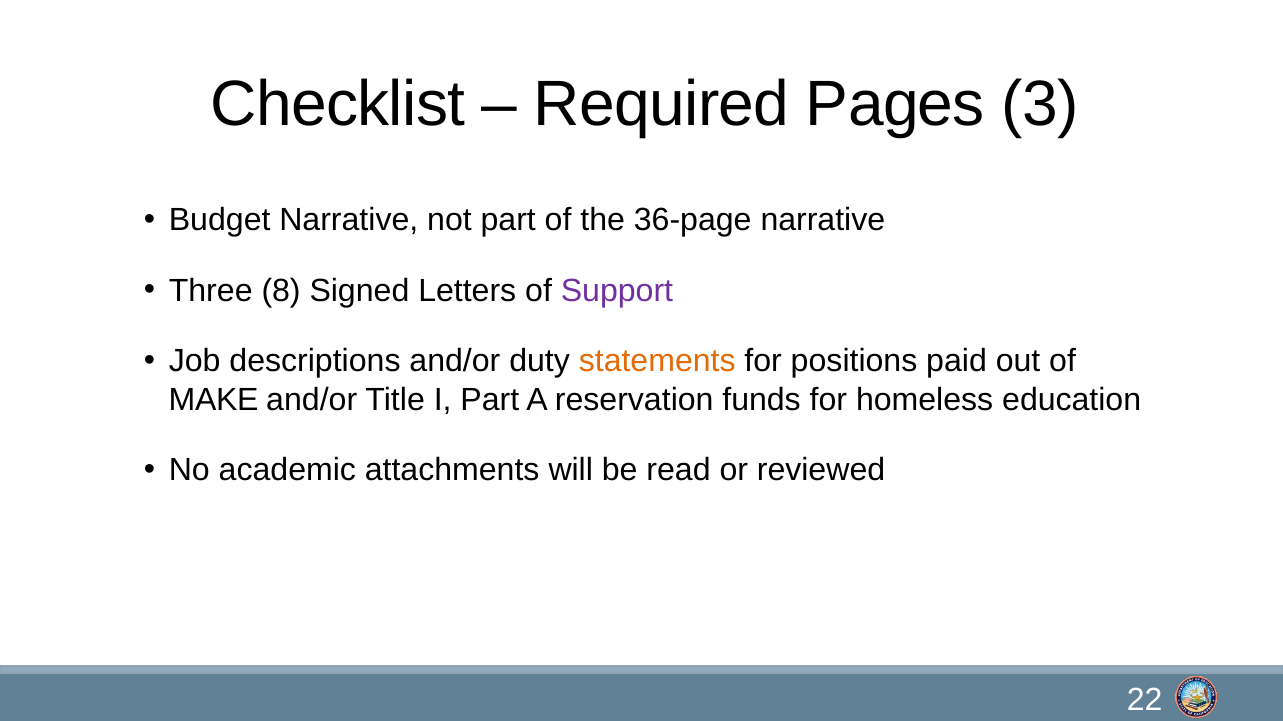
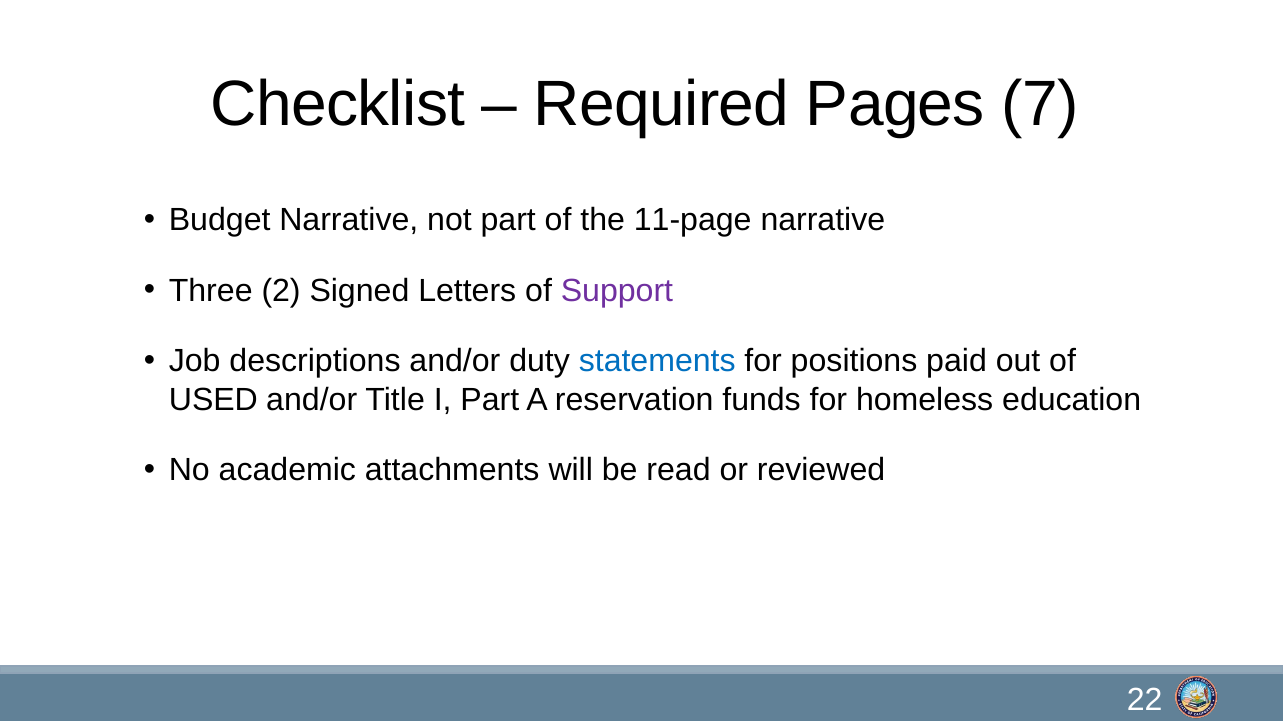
3: 3 -> 7
36-page: 36-page -> 11-page
8: 8 -> 2
statements colour: orange -> blue
MAKE: MAKE -> USED
